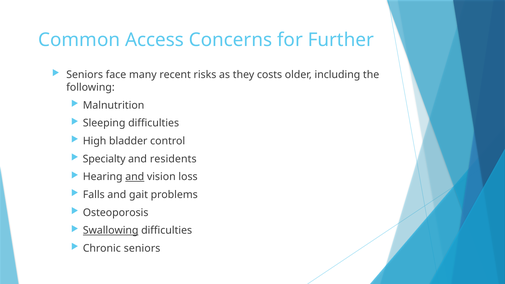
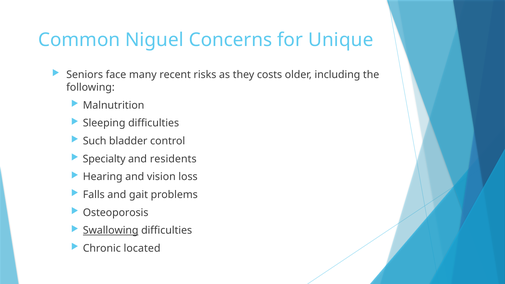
Access: Access -> Niguel
Further: Further -> Unique
High: High -> Such
and at (135, 177) underline: present -> none
Chronic seniors: seniors -> located
